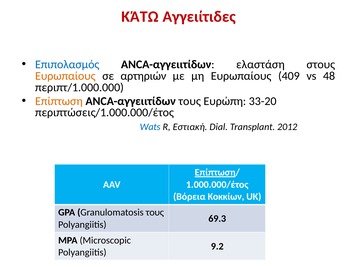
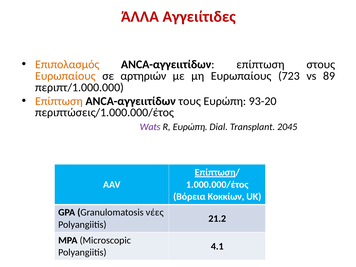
ΚΆΤΩ: ΚΆΤΩ -> ΆΛΛΑ
Επιπολασμός colour: blue -> orange
ANCA-αγγειιτίδων ελαστάση: ελαστάση -> επίπτωση
409: 409 -> 723
48: 48 -> 89
33-20: 33-20 -> 93-20
Wats colour: blue -> purple
R Εστιακή: Εστιακή -> Ευρώπη
2012: 2012 -> 2045
Granulomatosis τους: τους -> νέες
69.3: 69.3 -> 21.2
9.2: 9.2 -> 4.1
